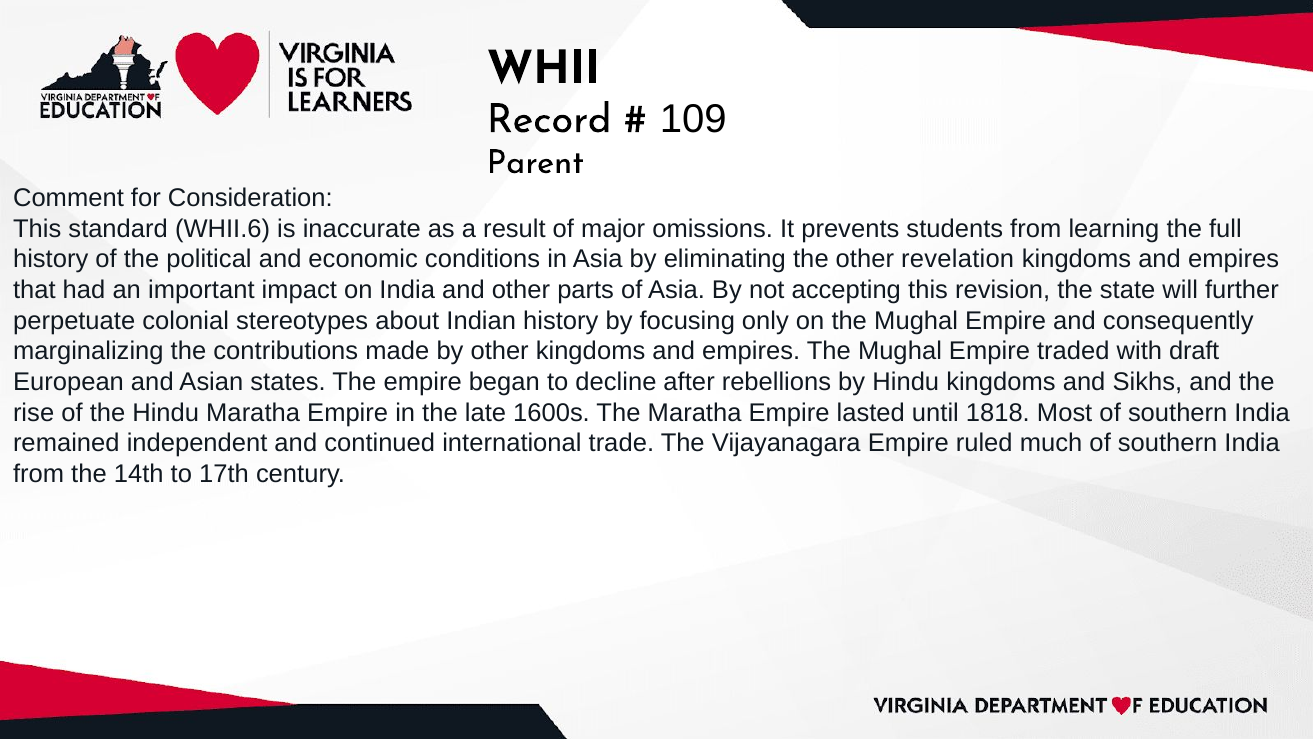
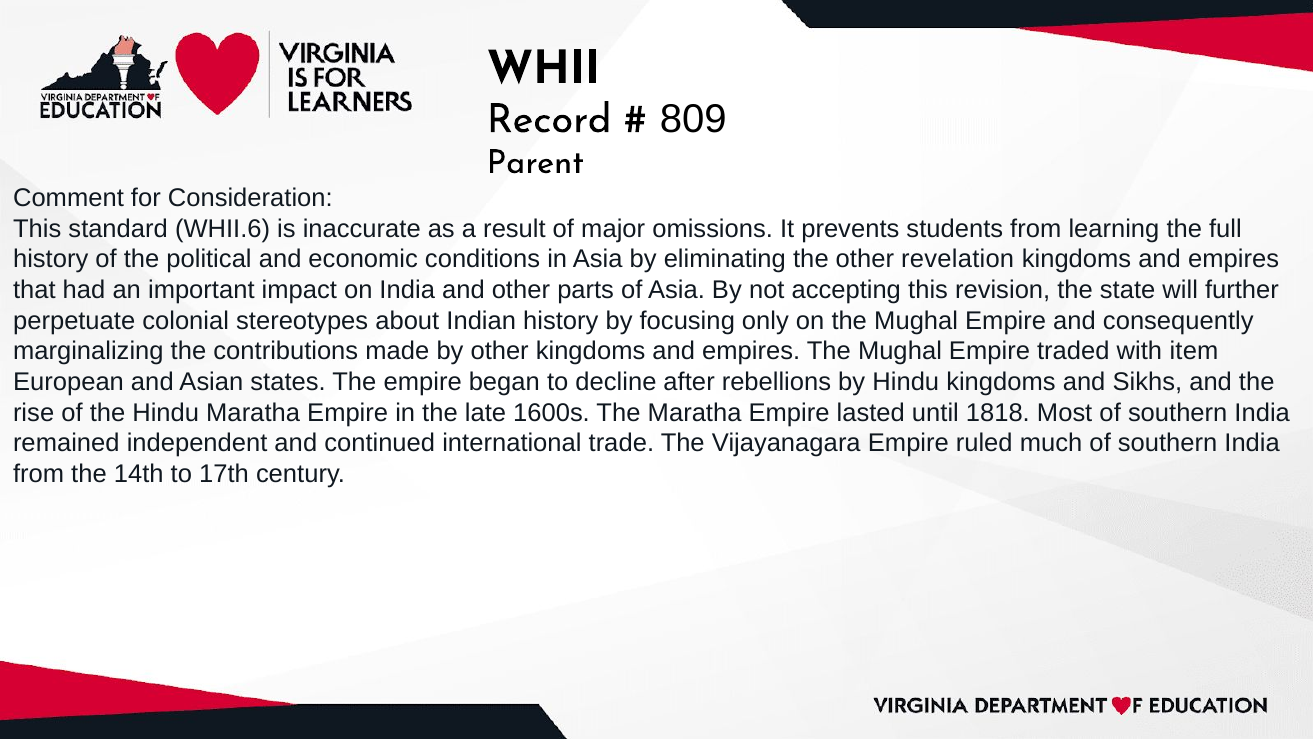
109: 109 -> 809
draft: draft -> item
